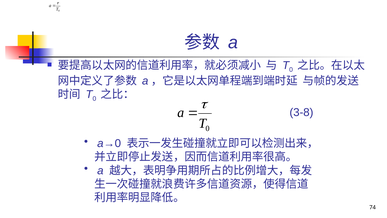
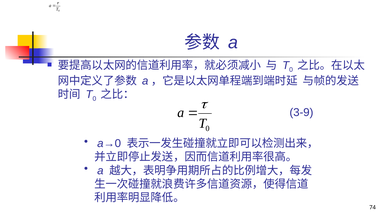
3-8: 3-8 -> 3-9
